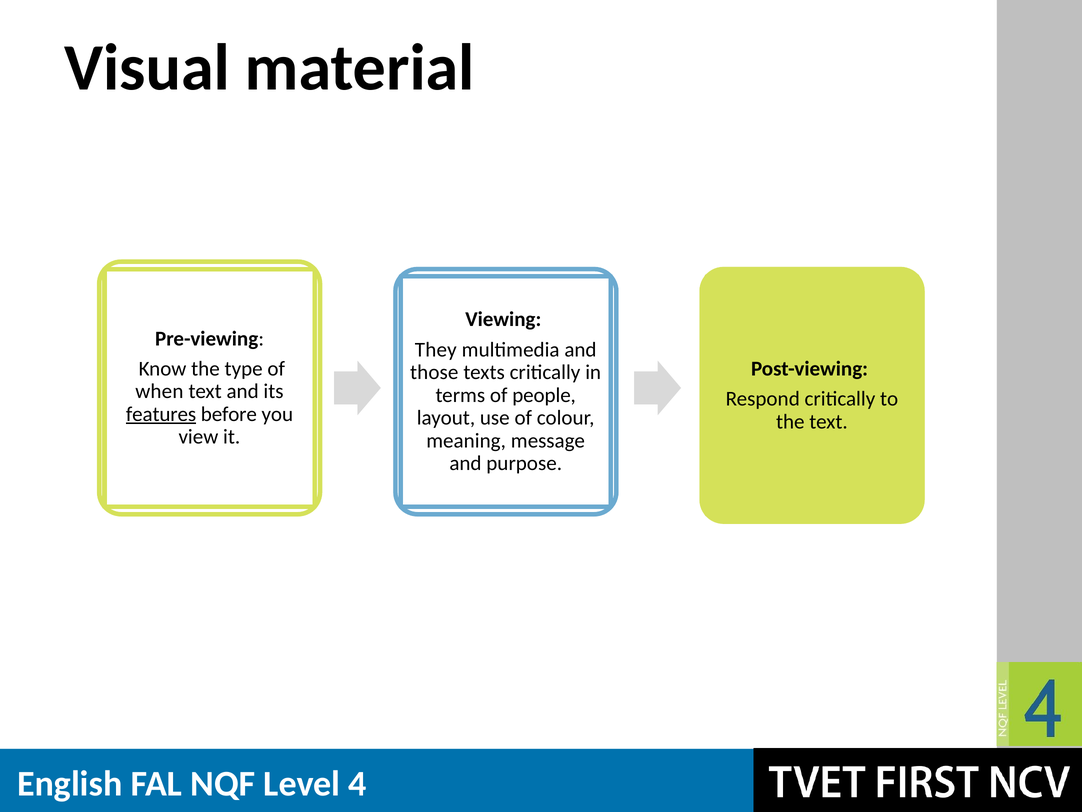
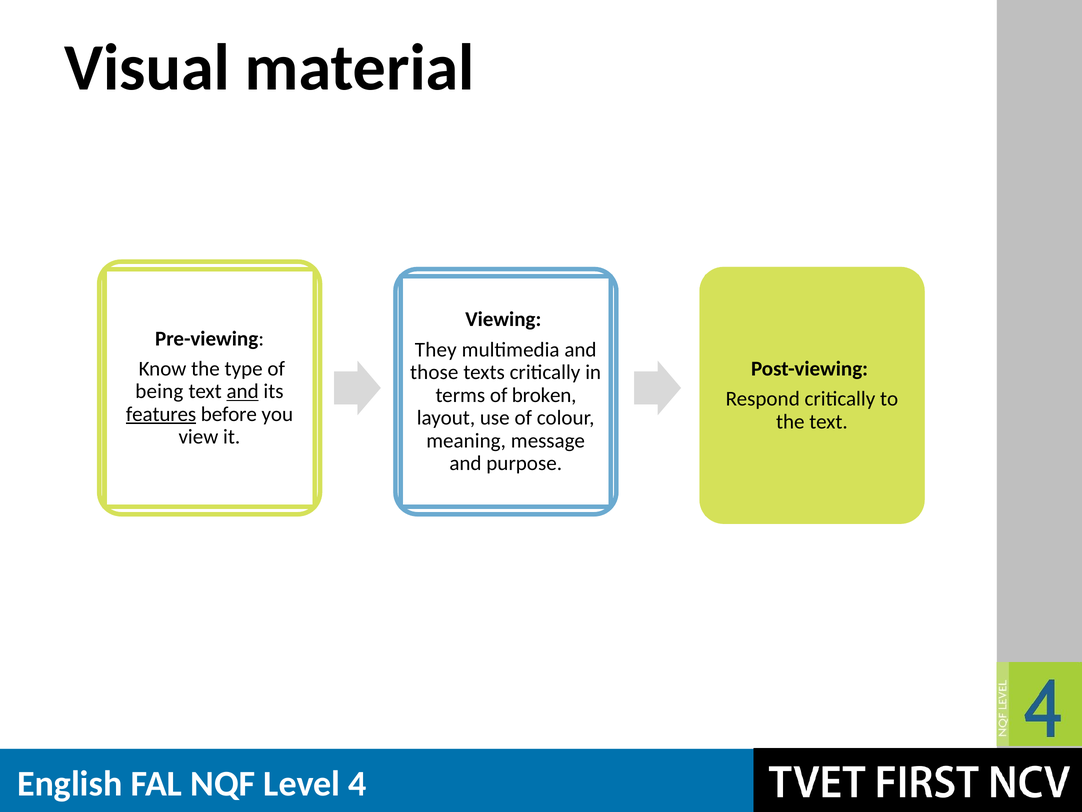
when: when -> being
and at (243, 391) underline: none -> present
people: people -> broken
